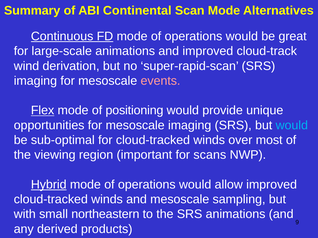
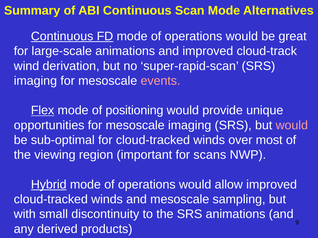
ABI Continental: Continental -> Continuous
would at (292, 125) colour: light blue -> pink
northeastern: northeastern -> discontinuity
